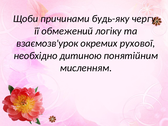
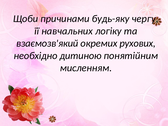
обмежений: обмежений -> навчальних
взаємозв'урок: взаємозв'урок -> взаємозв'який
рухової: рухової -> рухових
